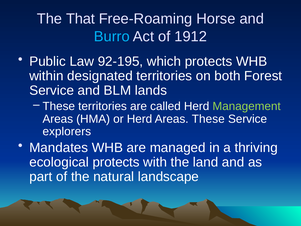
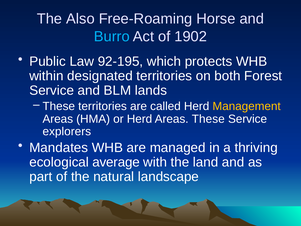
That: That -> Also
1912: 1912 -> 1902
Management colour: light green -> yellow
ecological protects: protects -> average
